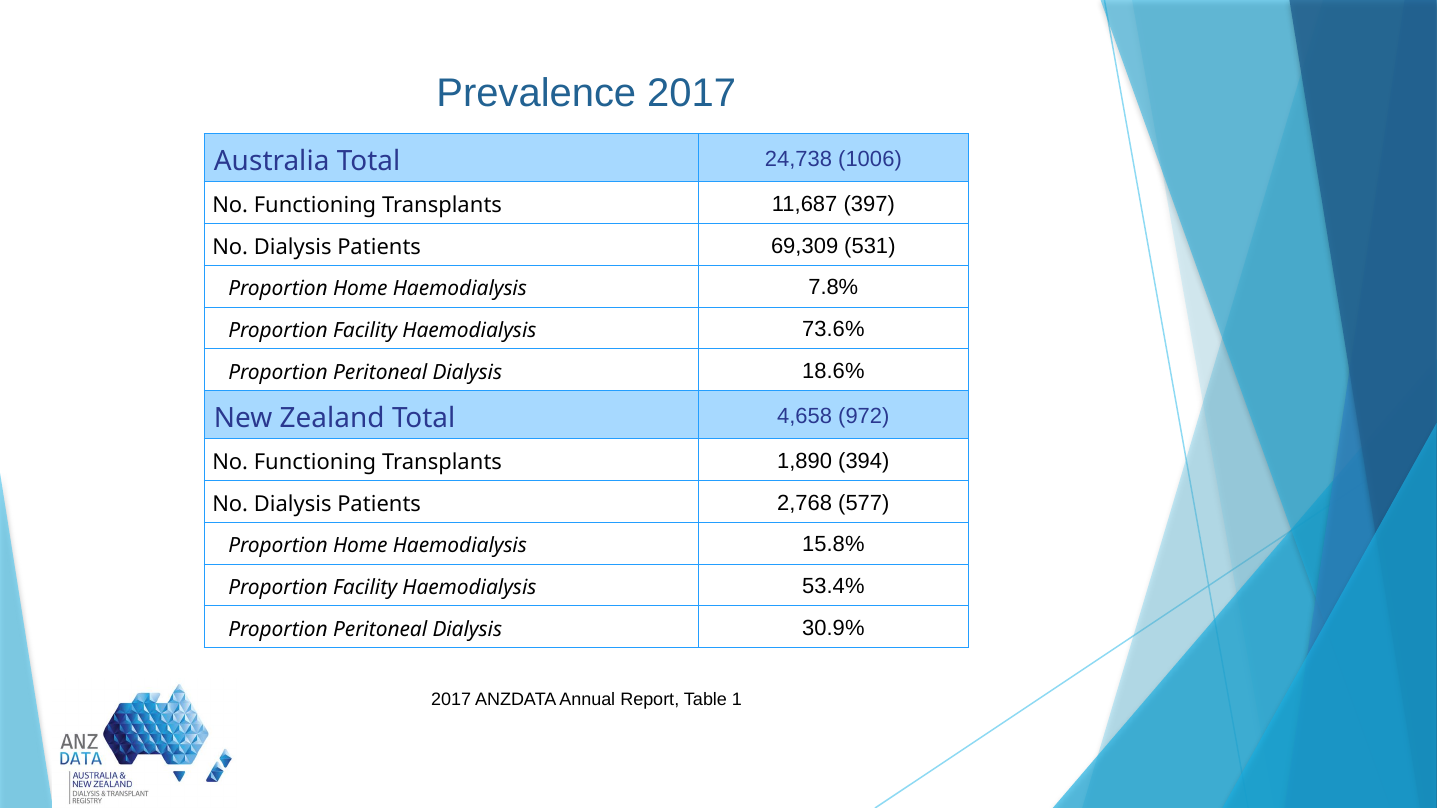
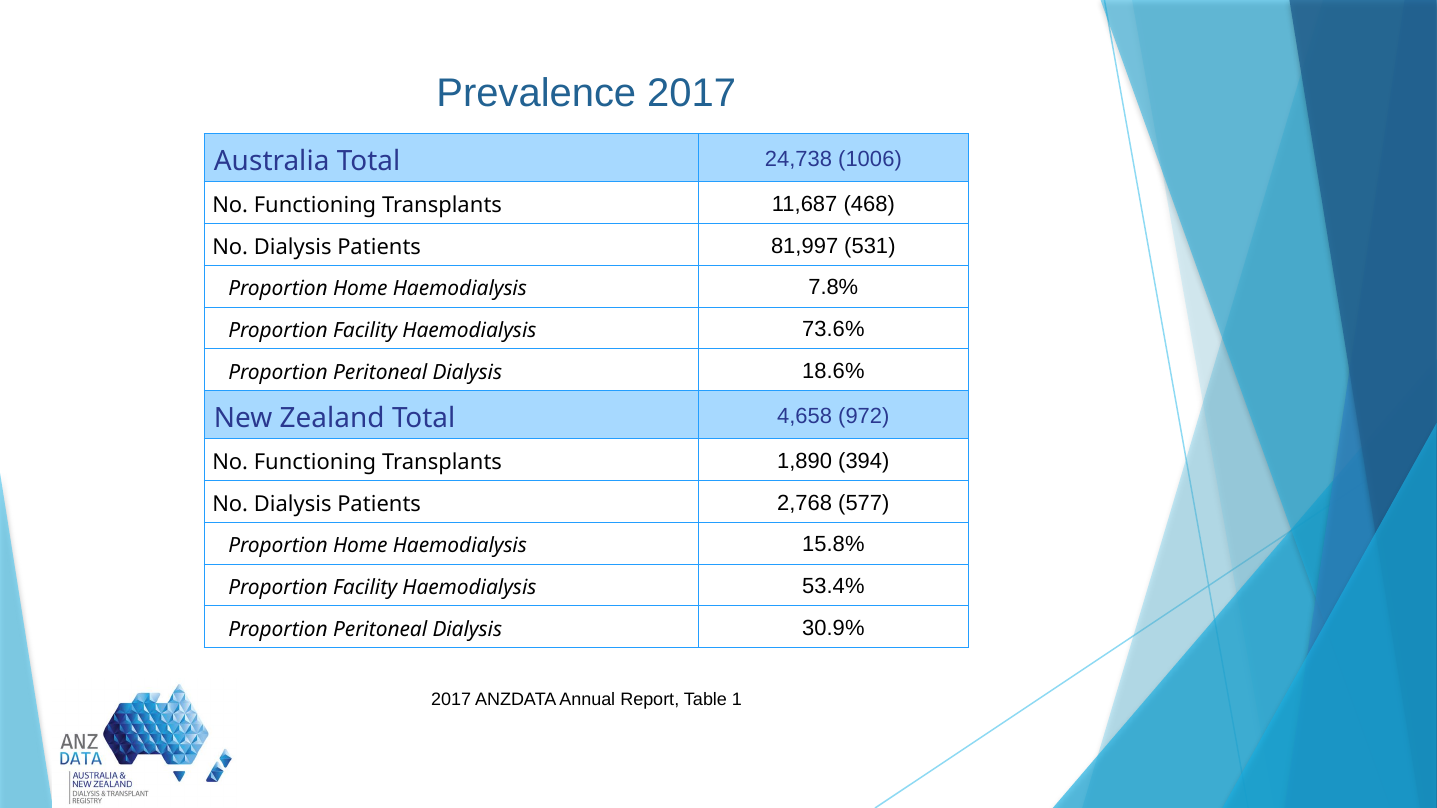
397: 397 -> 468
69,309: 69,309 -> 81,997
